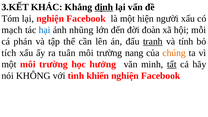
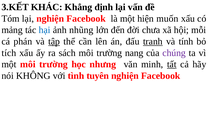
định underline: present -> none
người: người -> muốn
mạch: mạch -> mảng
đoàn: đoàn -> chưa
tập underline: none -> present
tuân: tuân -> sách
chúng colour: orange -> purple
hưởng: hưởng -> nhưng
khiến: khiến -> tuyên
